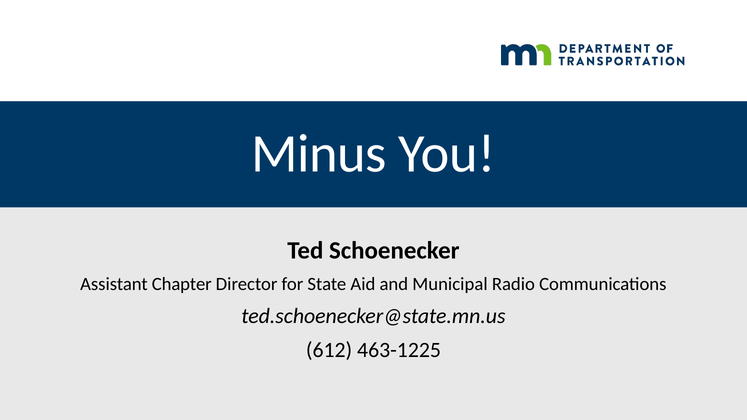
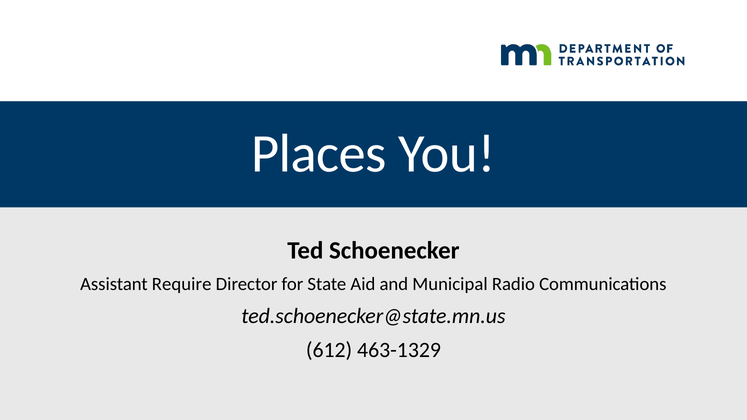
Minus: Minus -> Places
Chapter: Chapter -> Require
463-1225: 463-1225 -> 463-1329
